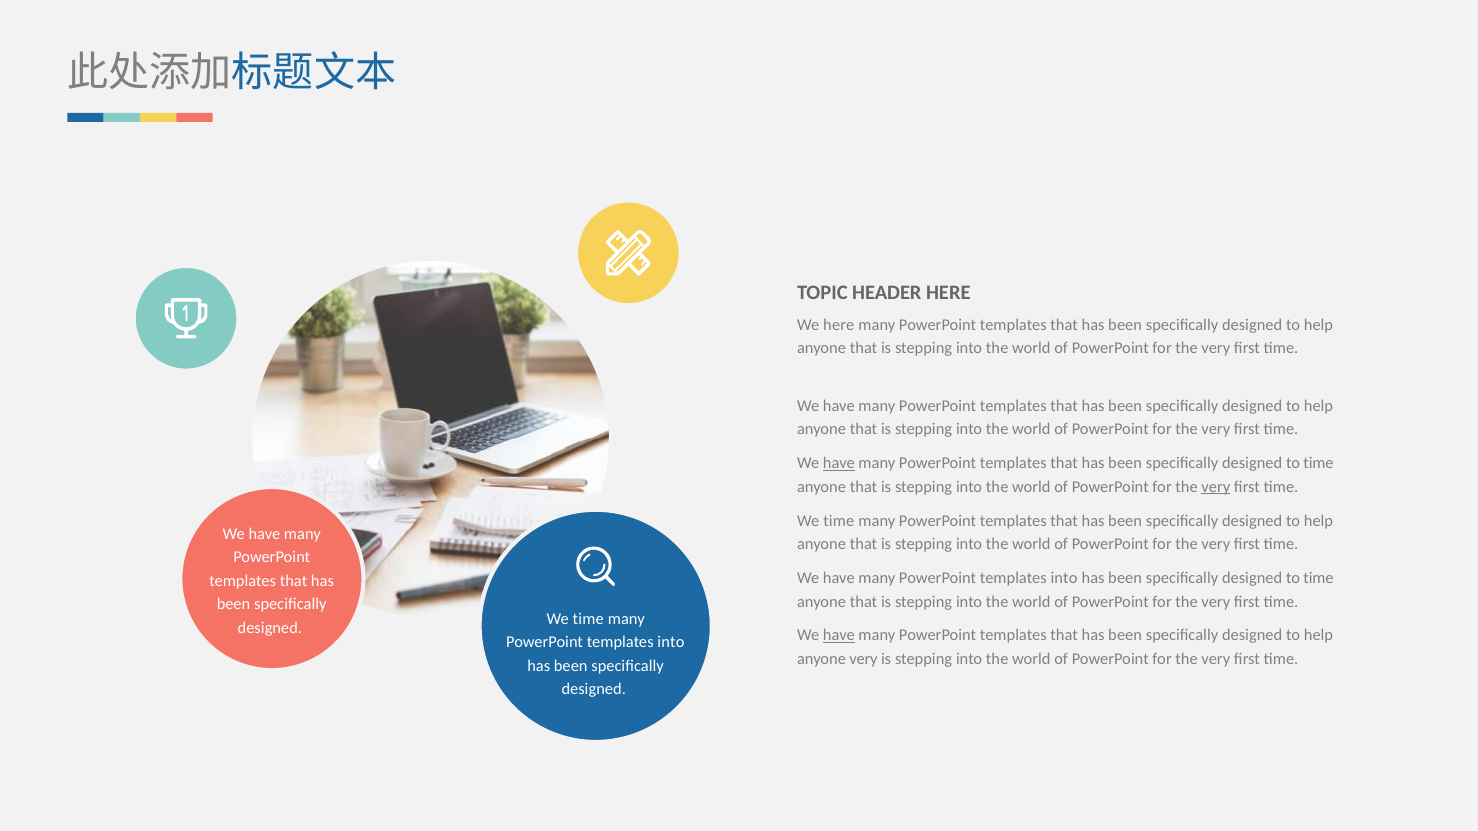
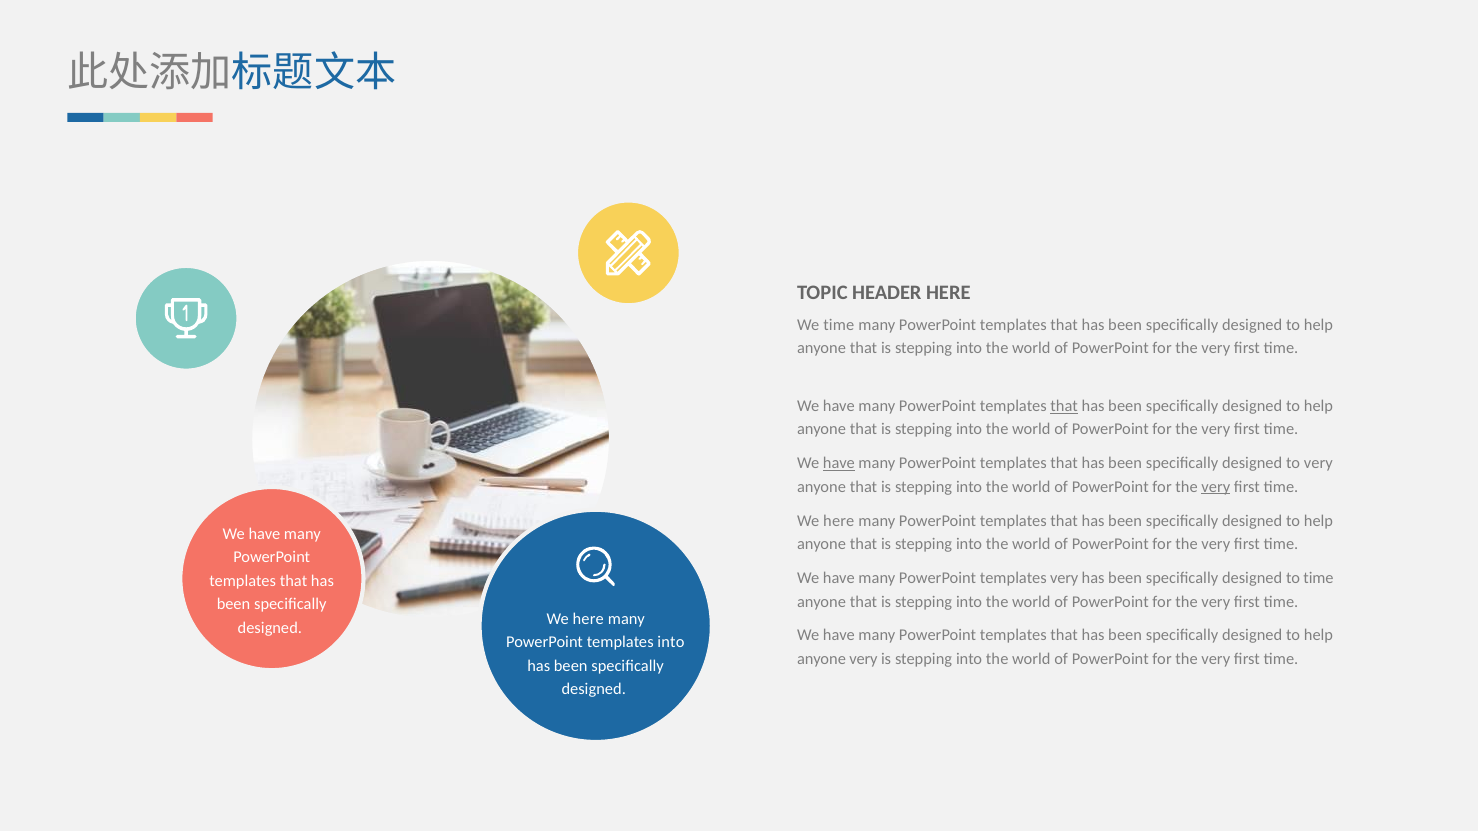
We here: here -> time
that at (1064, 406) underline: none -> present
time at (1318, 464): time -> very
time at (839, 521): time -> here
into at (1064, 578): into -> very
time at (588, 619): time -> here
have at (839, 636) underline: present -> none
